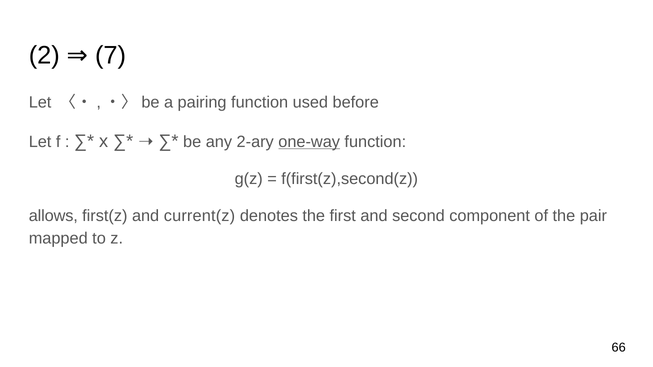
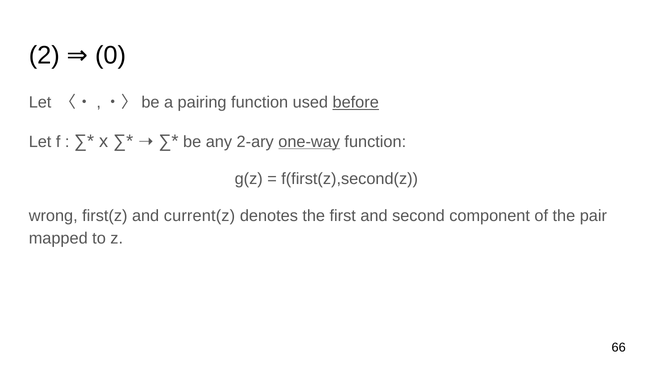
7: 7 -> 0
before underline: none -> present
allows: allows -> wrong
